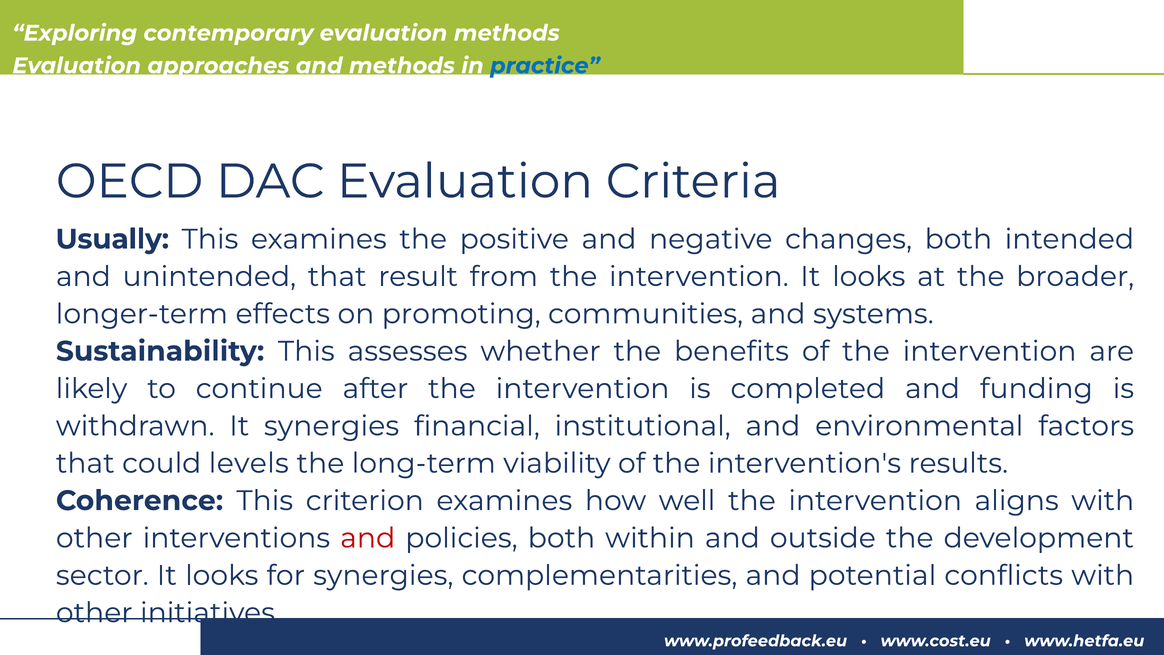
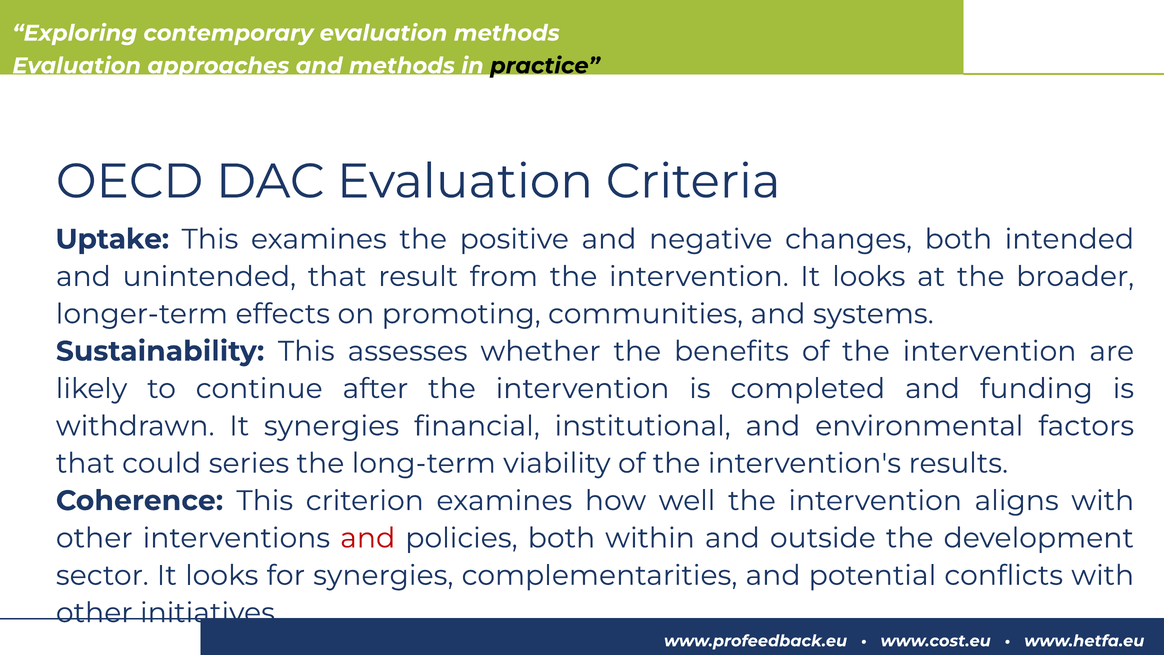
practice colour: blue -> black
Usually: Usually -> Uptake
levels: levels -> series
